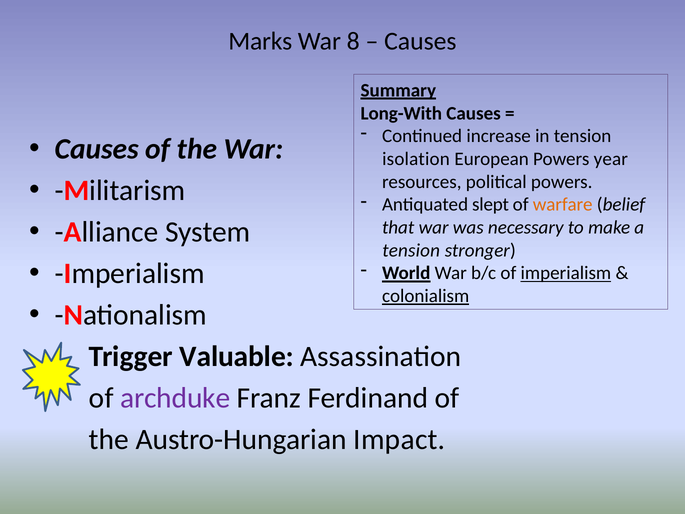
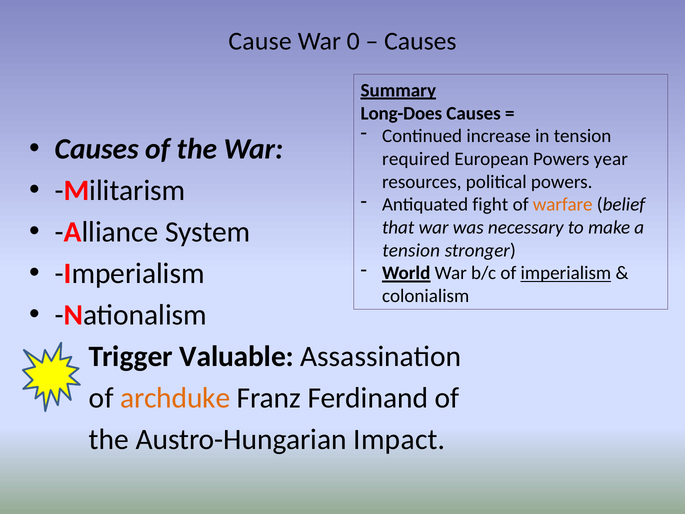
Marks: Marks -> Cause
8: 8 -> 0
Long-With: Long-With -> Long-Does
isolation: isolation -> required
slept: slept -> fight
colonialism underline: present -> none
archduke colour: purple -> orange
